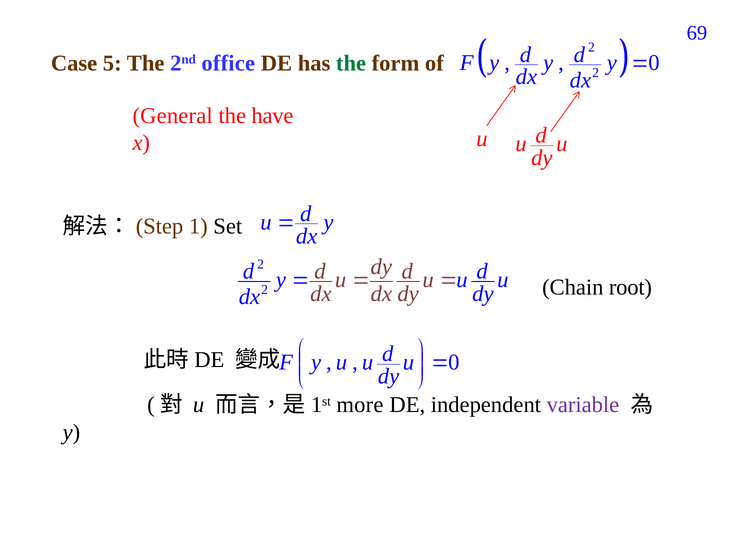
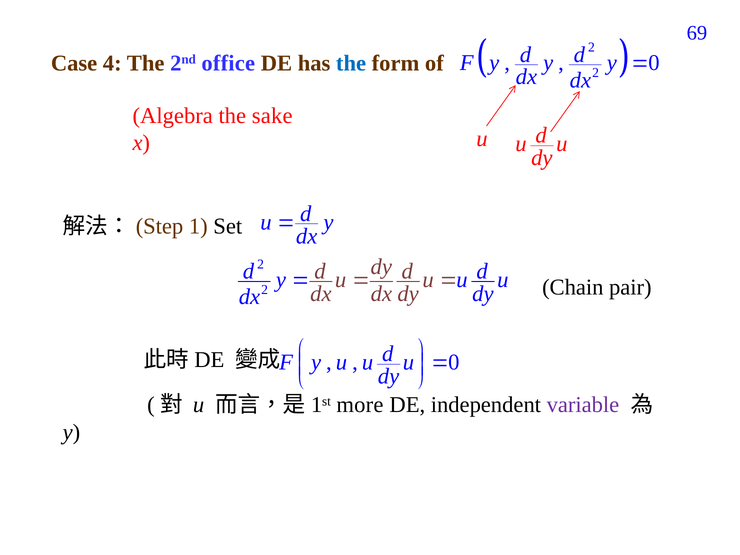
5: 5 -> 4
the at (351, 63) colour: green -> blue
General: General -> Algebra
have: have -> sake
root: root -> pair
